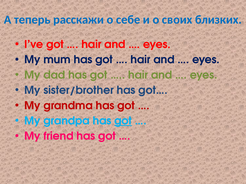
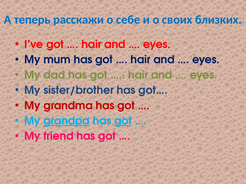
grandpa underline: none -> present
